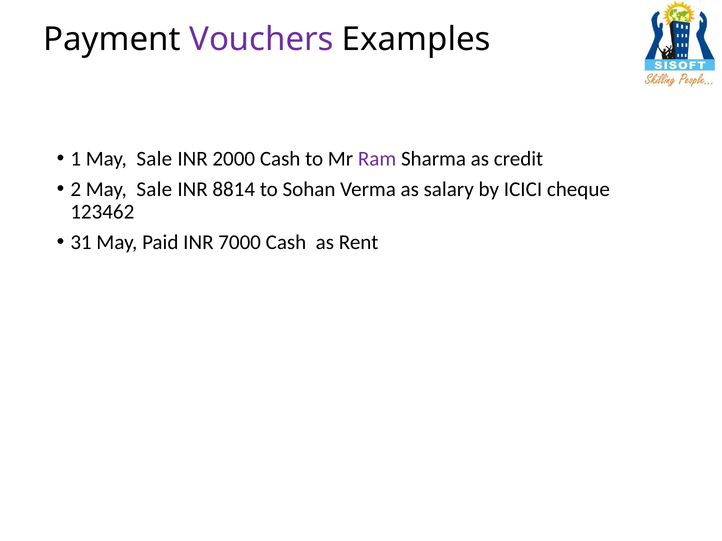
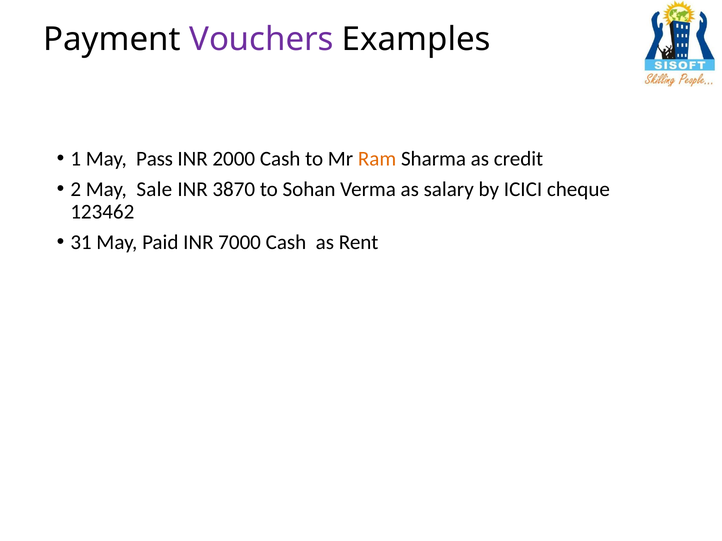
1 May Sale: Sale -> Pass
Ram colour: purple -> orange
8814: 8814 -> 3870
